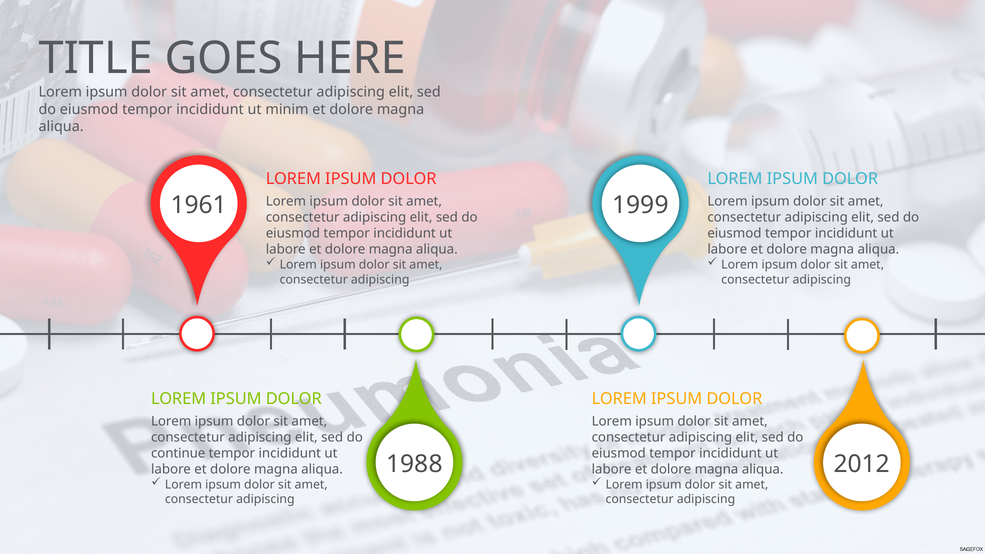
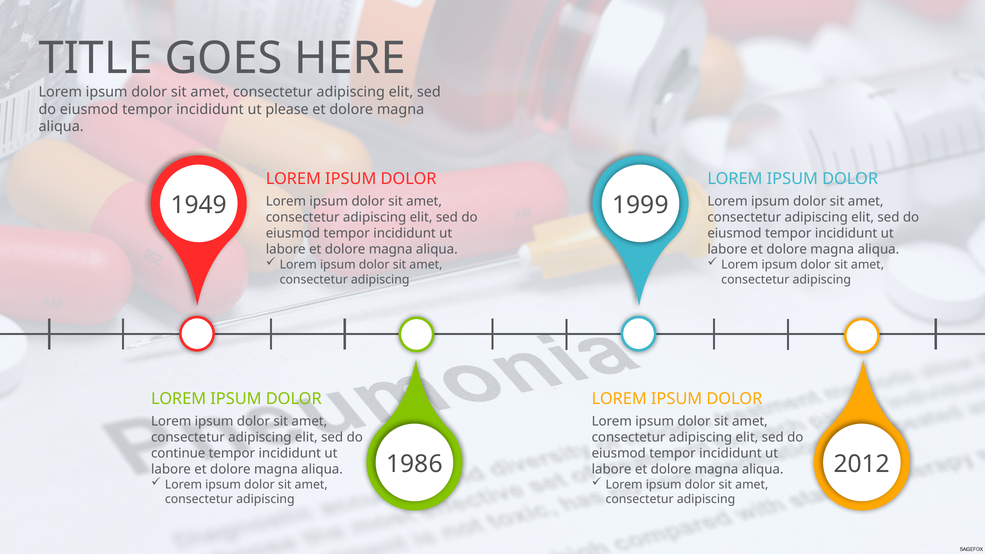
minim: minim -> please
1961: 1961 -> 1949
1988: 1988 -> 1986
